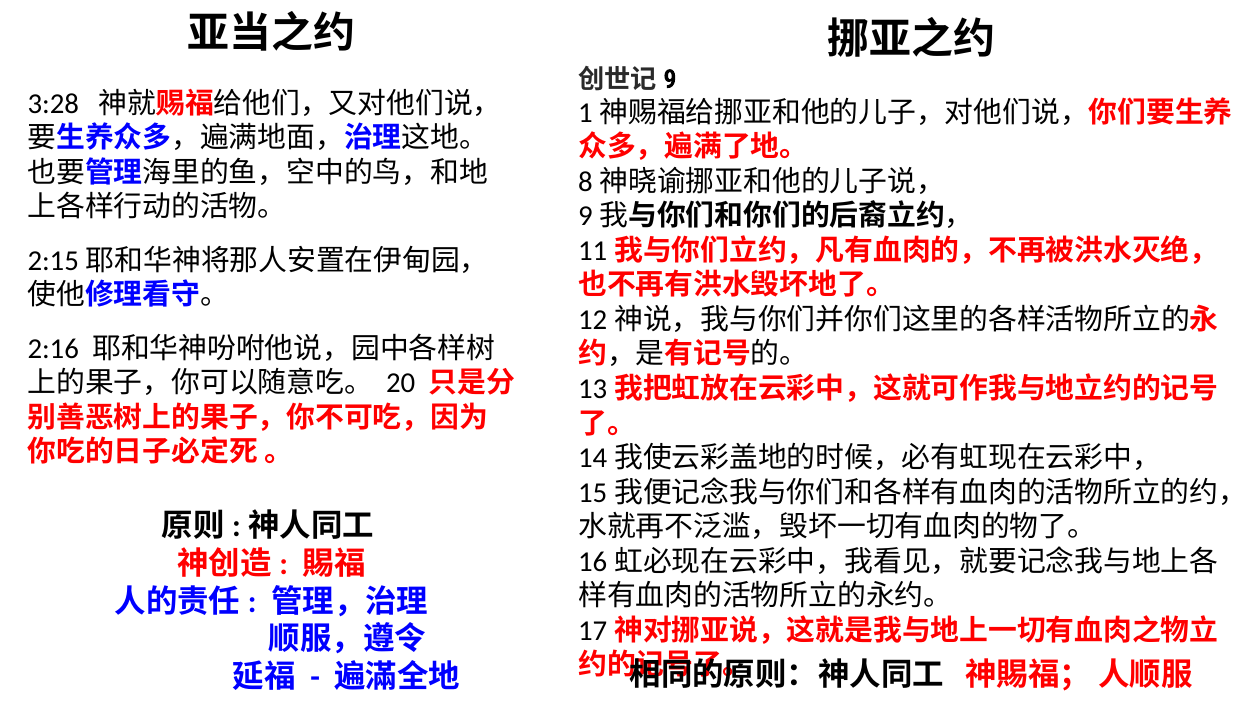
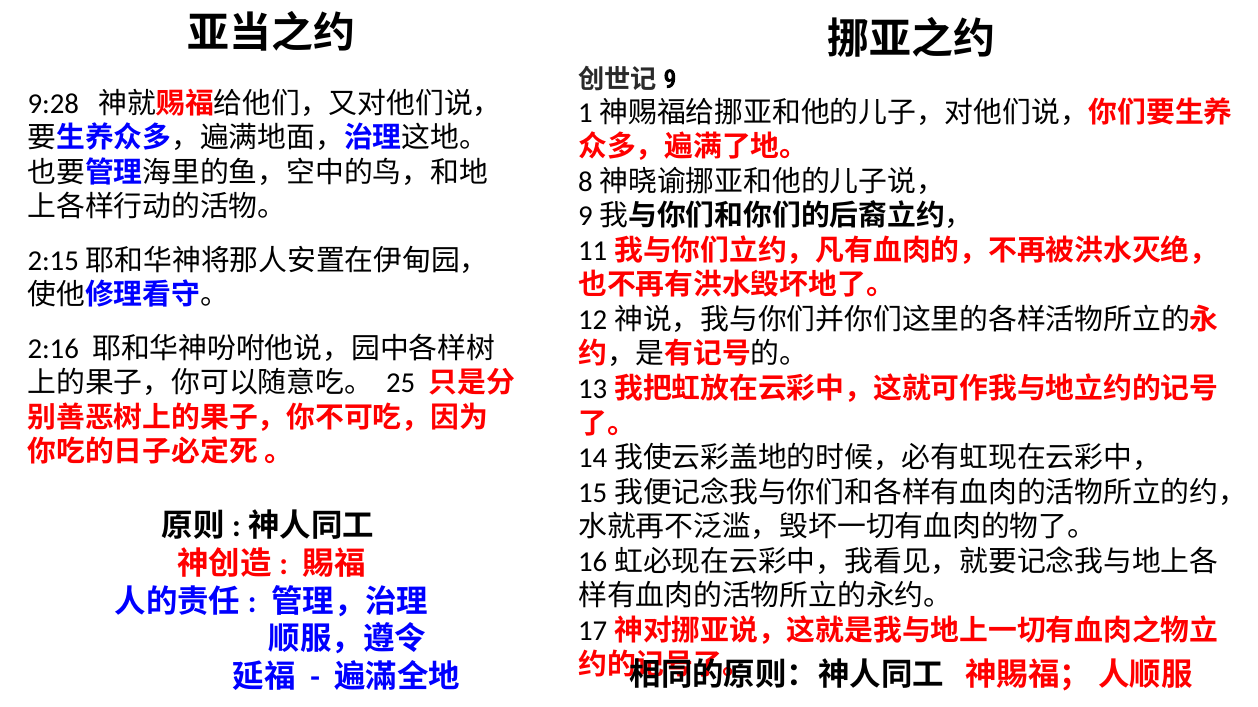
3:28: 3:28 -> 9:28
20: 20 -> 25
